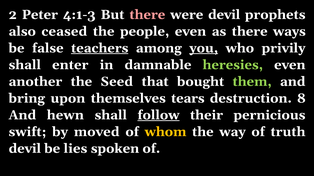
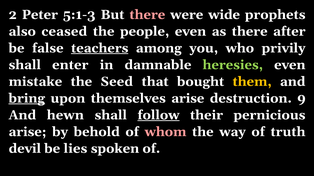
4:1-3: 4:1-3 -> 5:1-3
were devil: devil -> wide
ways: ways -> after
you underline: present -> none
another: another -> mistake
them colour: light green -> yellow
bring underline: none -> present
themselves tears: tears -> arise
8: 8 -> 9
swift at (28, 132): swift -> arise
moved: moved -> behold
whom colour: yellow -> pink
